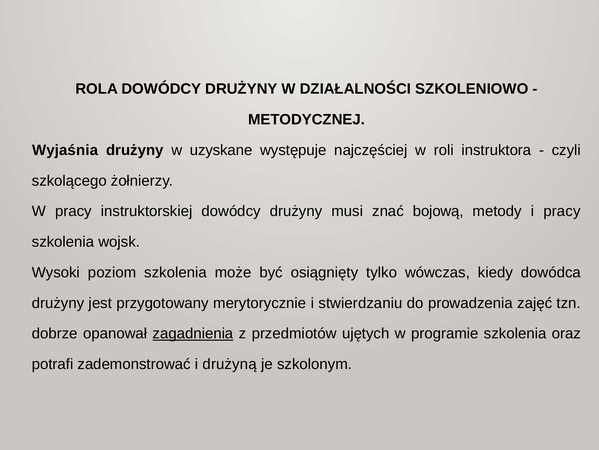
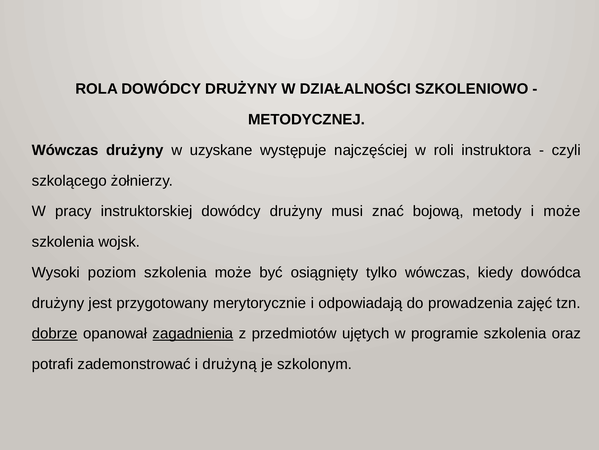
Wyjaśnia at (65, 150): Wyjaśnia -> Wówczas
i pracy: pracy -> może
stwierdzaniu: stwierdzaniu -> odpowiadają
dobrze underline: none -> present
